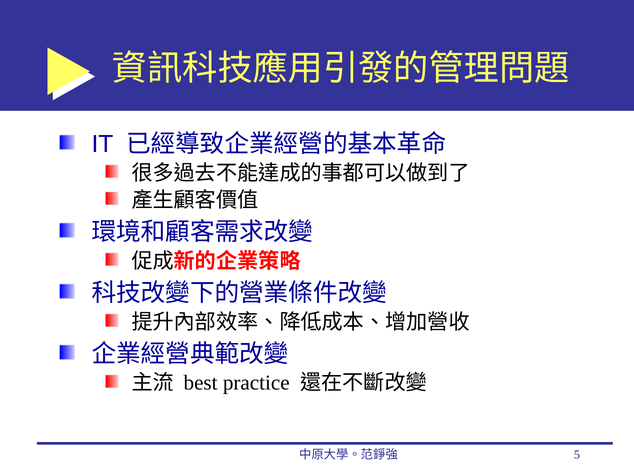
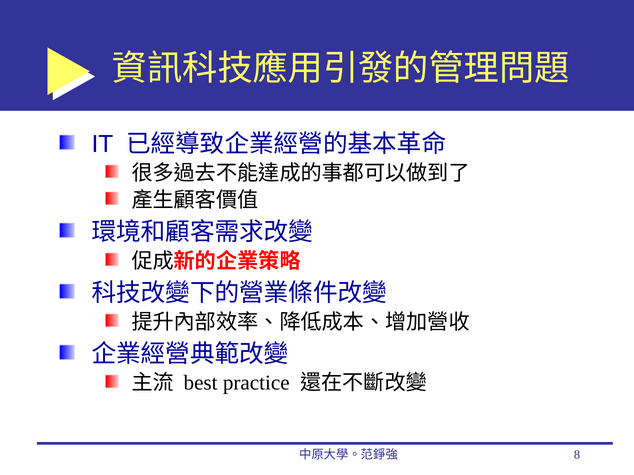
5: 5 -> 8
